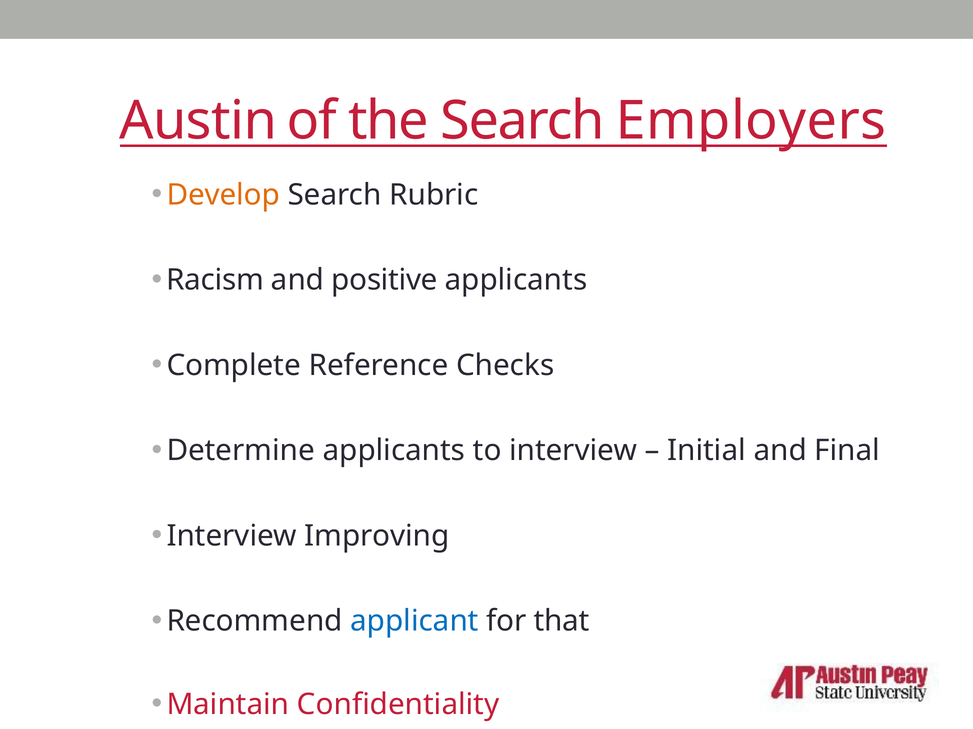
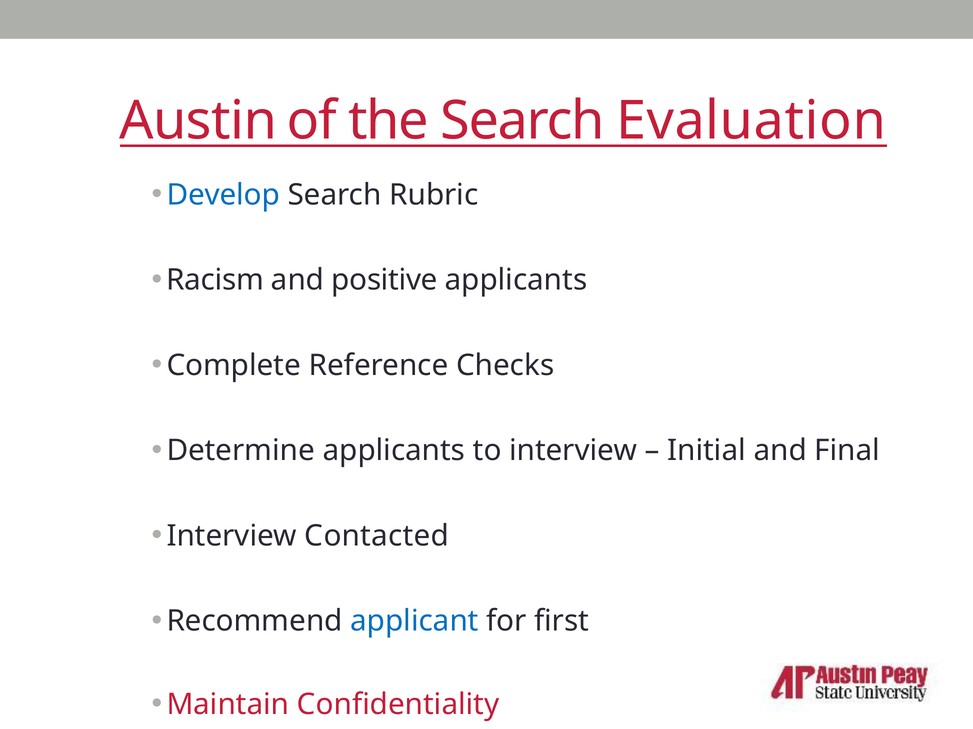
Employers: Employers -> Evaluation
Develop colour: orange -> blue
Improving: Improving -> Contacted
that: that -> first
